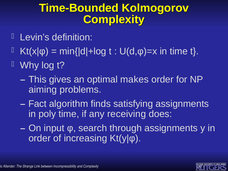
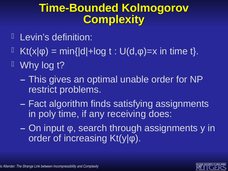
makes: makes -> unable
aiming: aiming -> restrict
